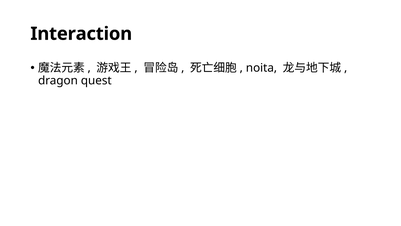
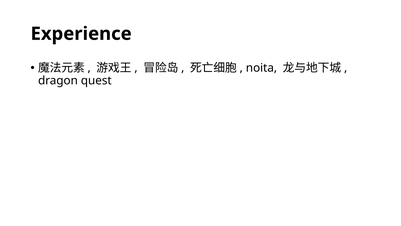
Interaction: Interaction -> Experience
